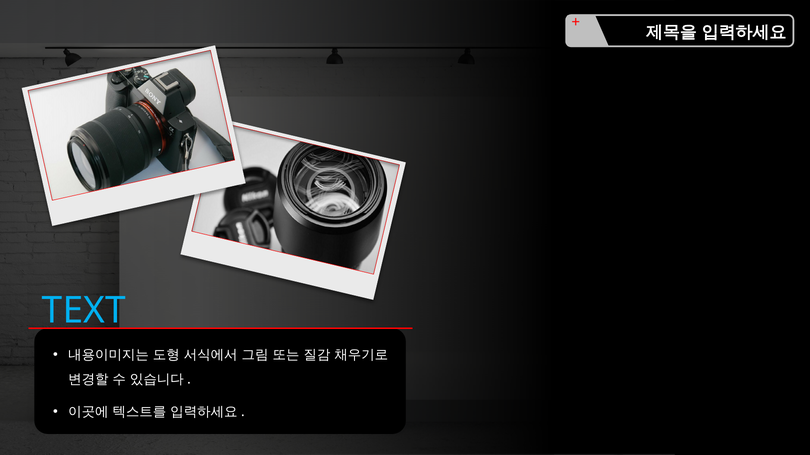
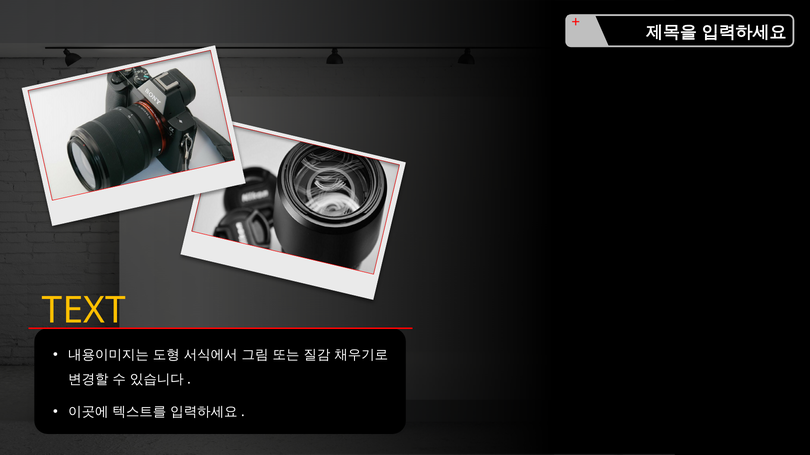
TEXT colour: light blue -> yellow
